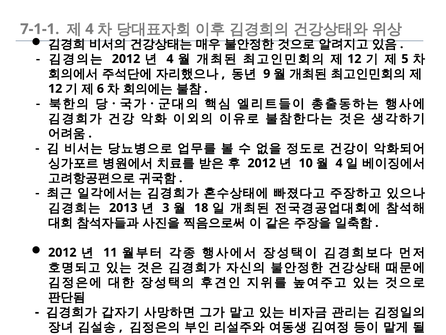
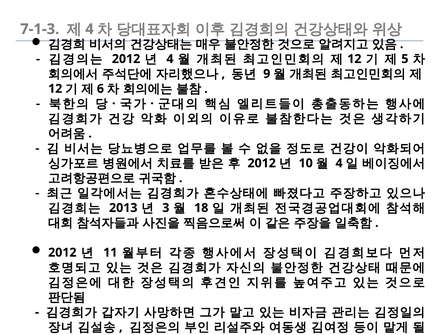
7-1-1: 7-1-1 -> 7-1-3
